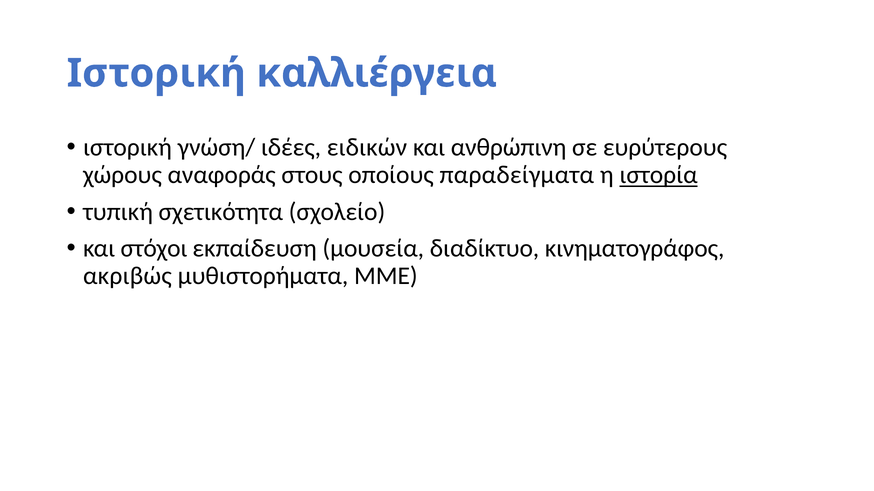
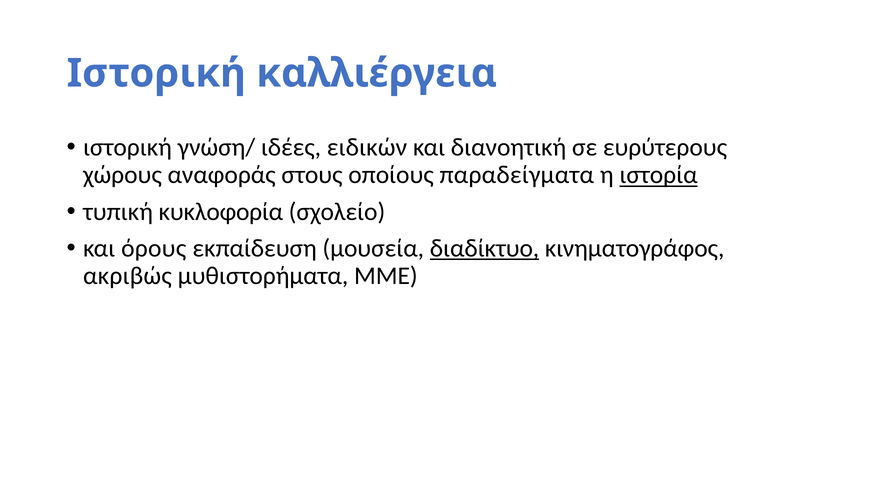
ανθρώπινη: ανθρώπινη -> διανοητική
σχετικότητα: σχετικότητα -> κυκλοφορία
στόχοι: στόχοι -> όρους
διαδίκτυο underline: none -> present
